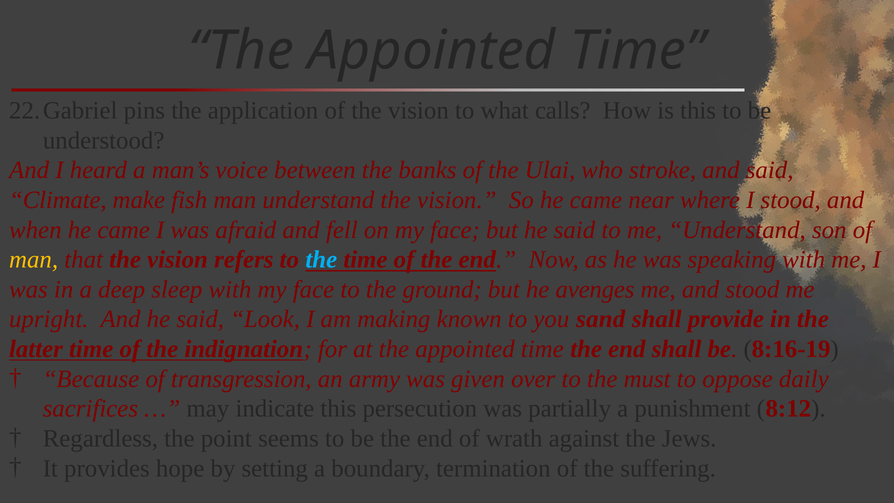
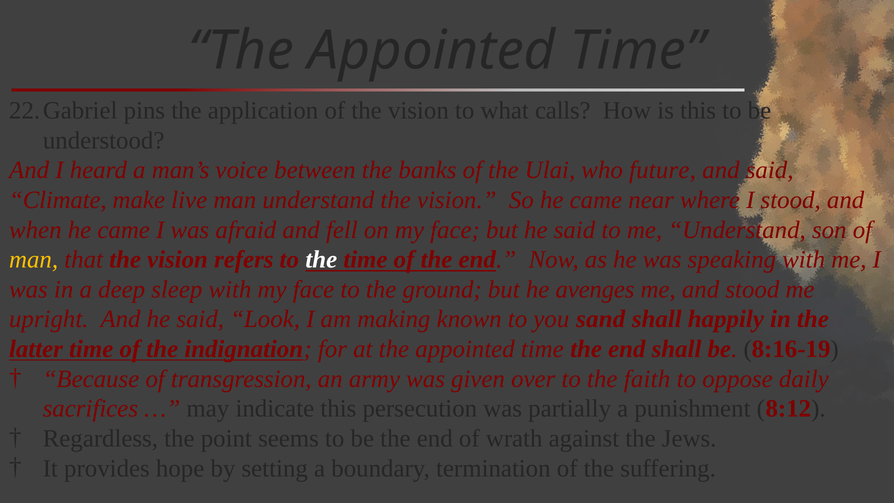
stroke: stroke -> future
fish: fish -> live
the at (321, 260) colour: light blue -> white
provide: provide -> happily
must: must -> faith
